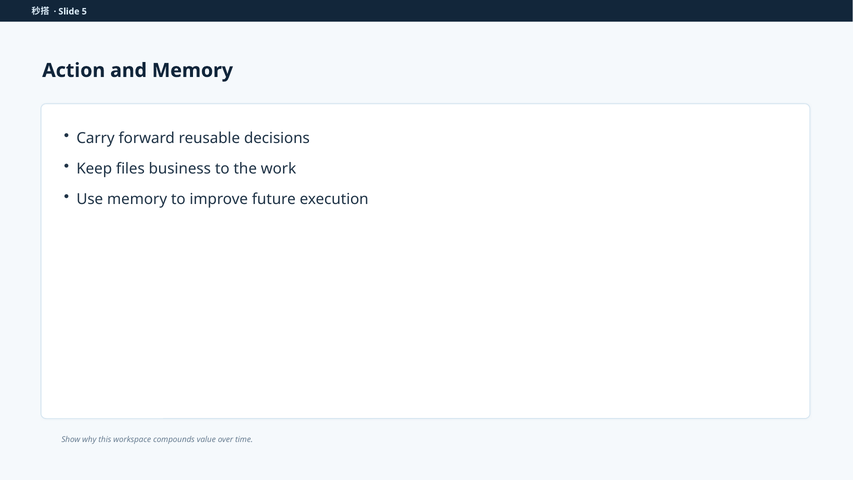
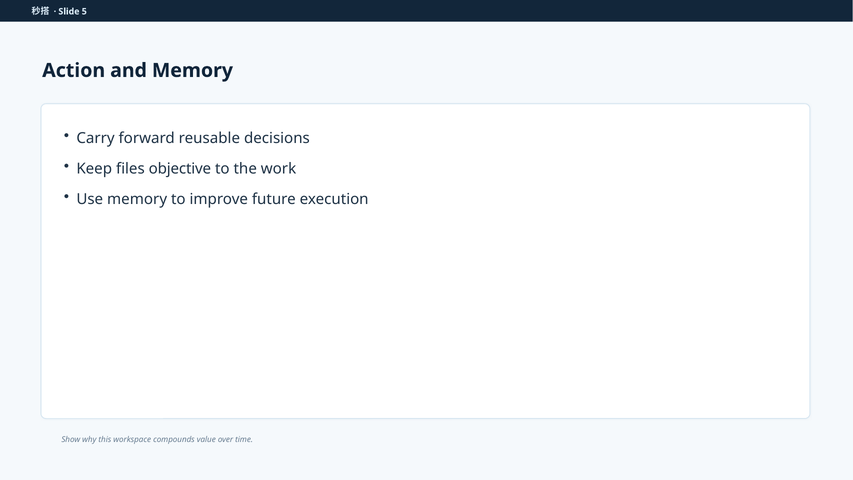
business: business -> objective
